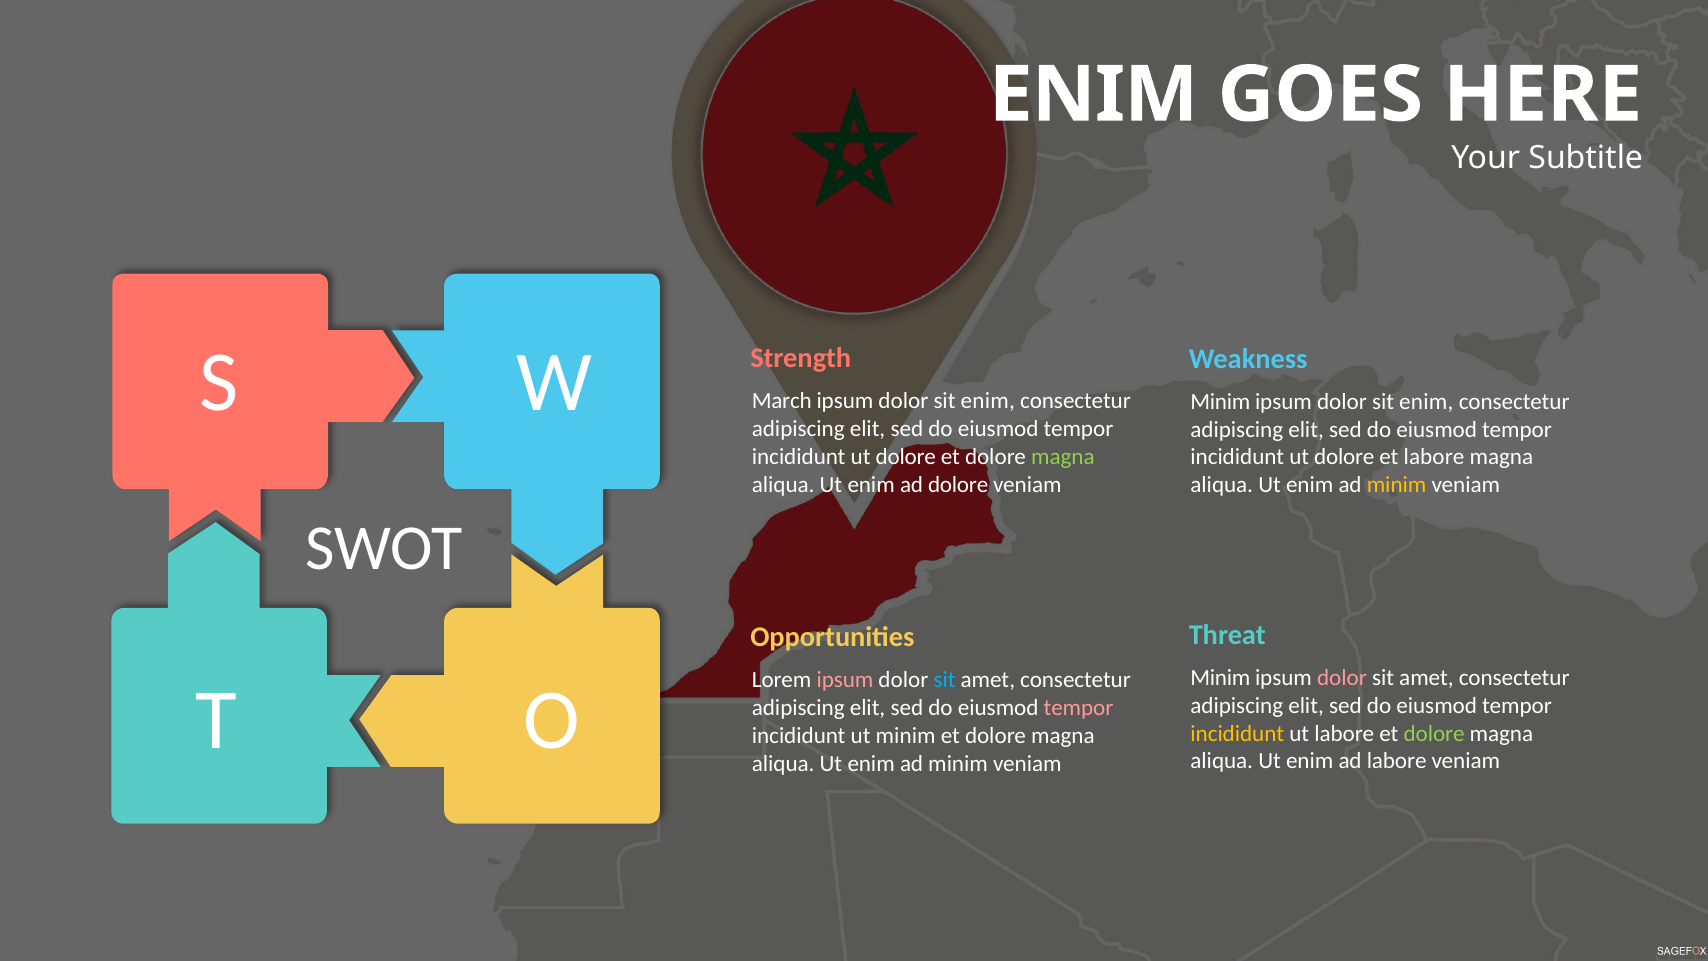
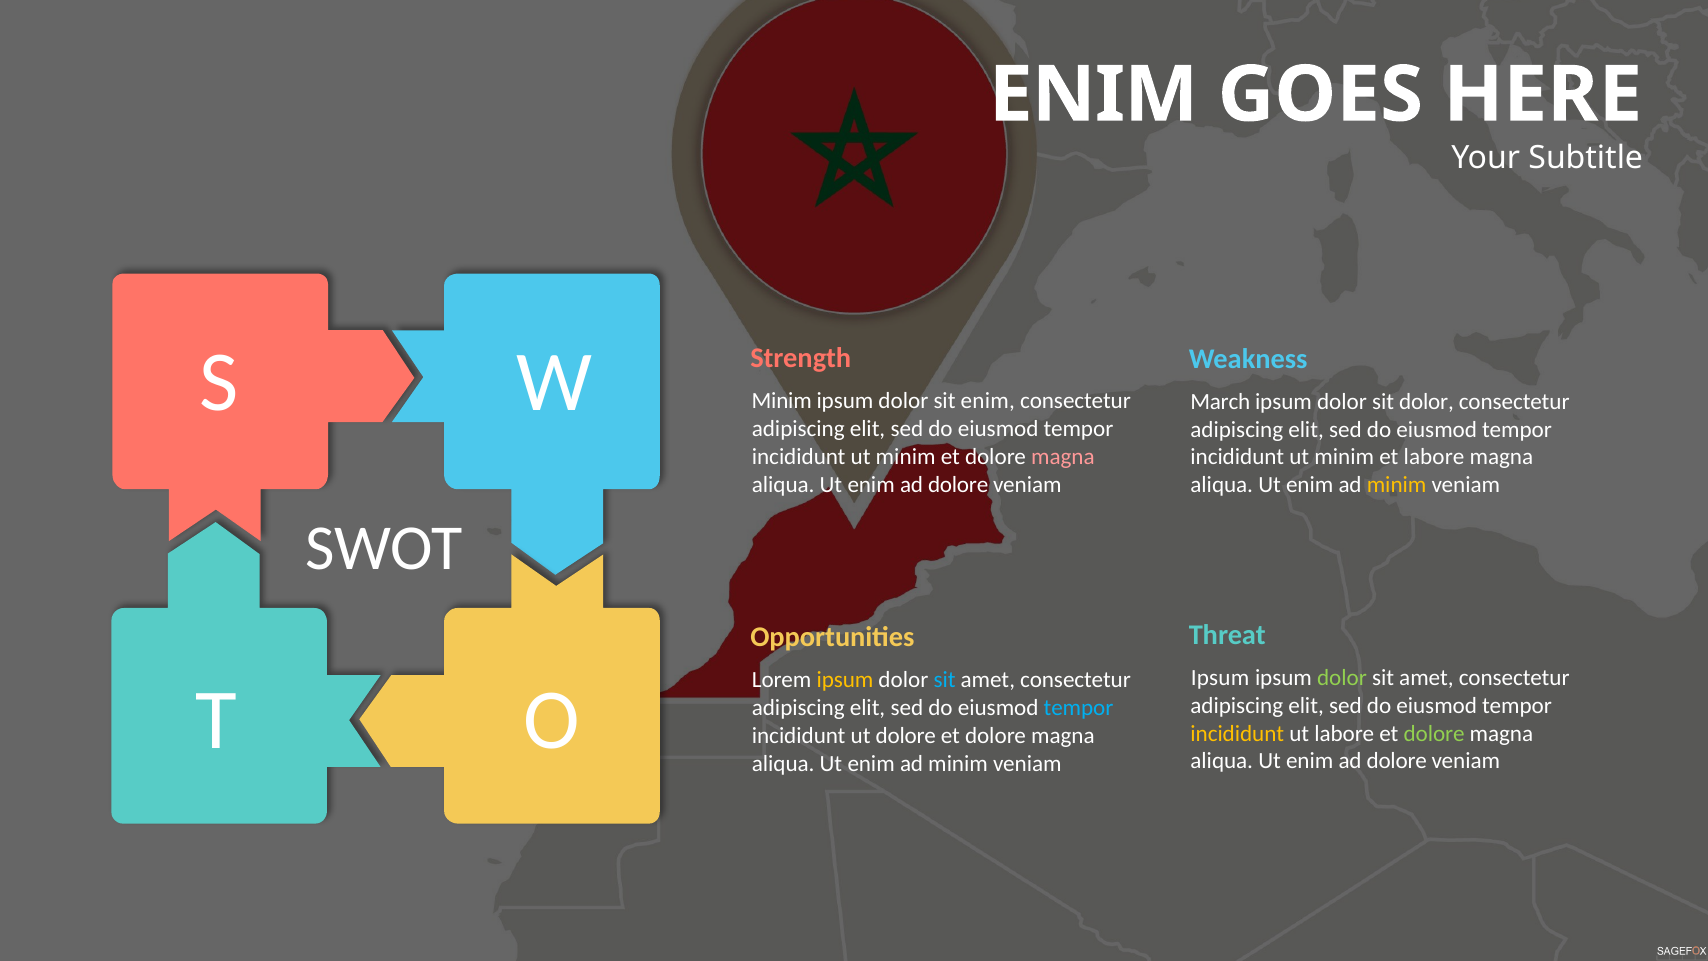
March at (782, 401): March -> Minim
Minim at (1220, 402): Minim -> March
enim at (1426, 402): enim -> dolor
dolore at (906, 457): dolore -> minim
magna at (1063, 457) colour: light green -> pink
dolore at (1344, 457): dolore -> minim
Minim at (1220, 678): Minim -> Ipsum
dolor at (1342, 678) colour: pink -> light green
ipsum at (845, 680) colour: pink -> yellow
tempor at (1078, 708) colour: pink -> light blue
ut minim: minim -> dolore
labore at (1397, 761): labore -> dolore
